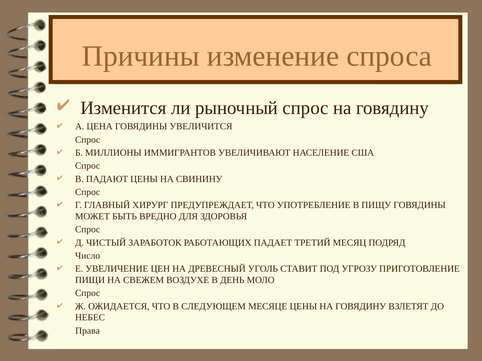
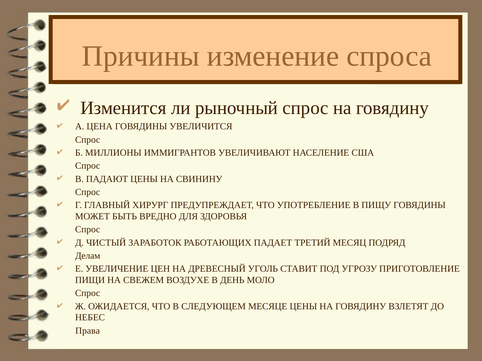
Число: Число -> Делам
